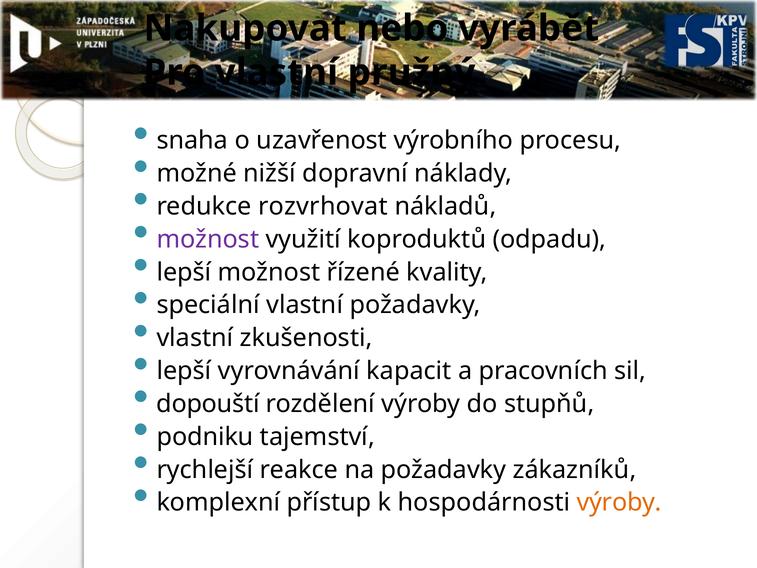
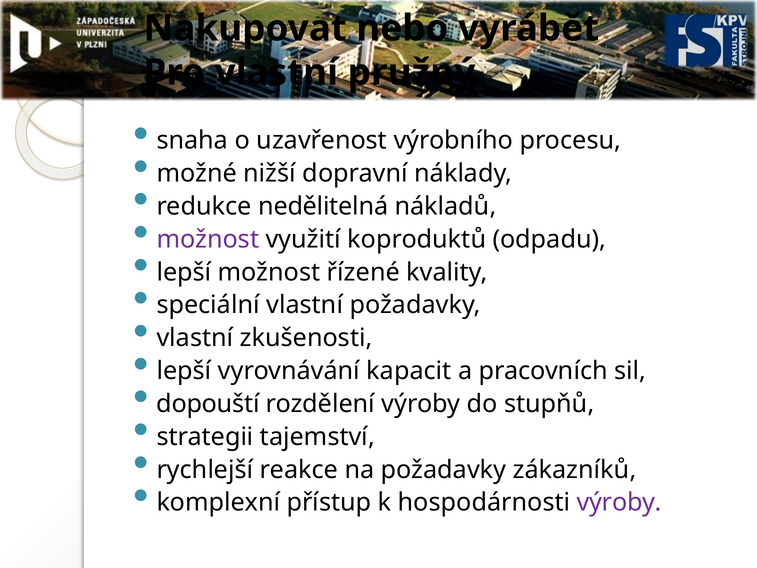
rozvrhovat: rozvrhovat -> nedělitelná
podniku: podniku -> strategii
výroby at (619, 502) colour: orange -> purple
